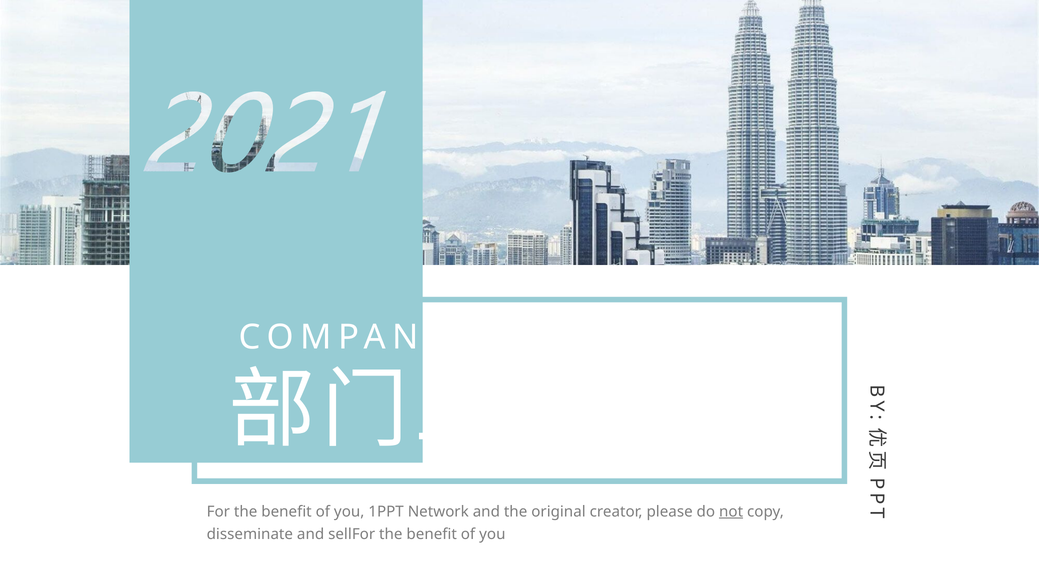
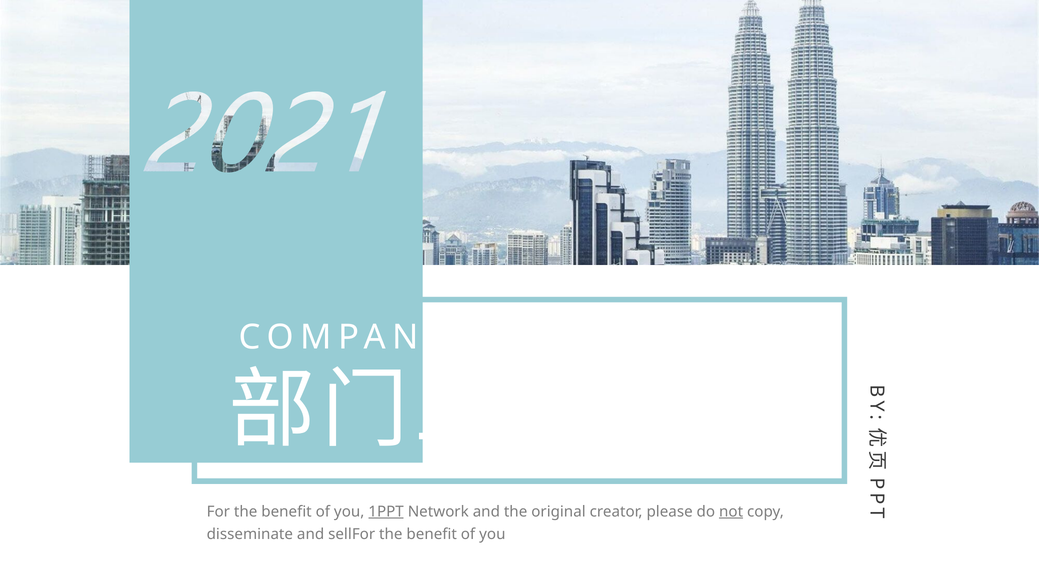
1PPT underline: none -> present
